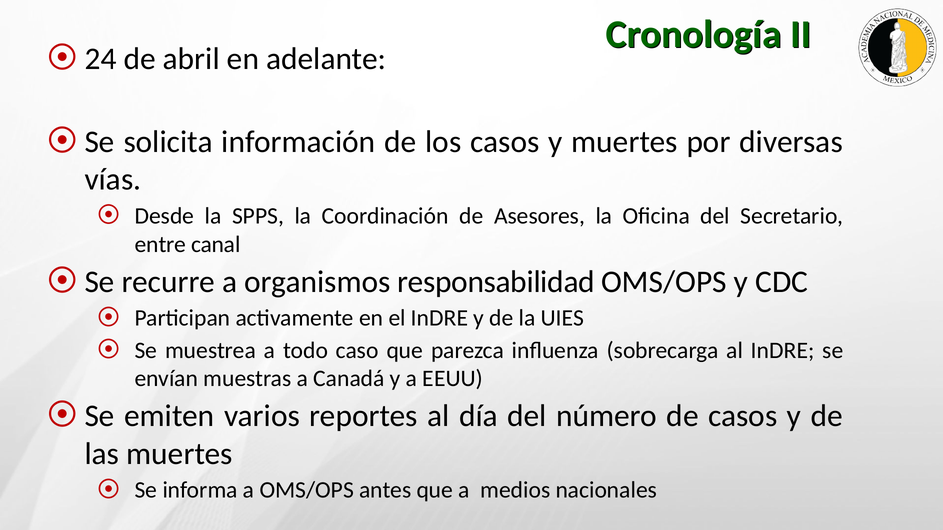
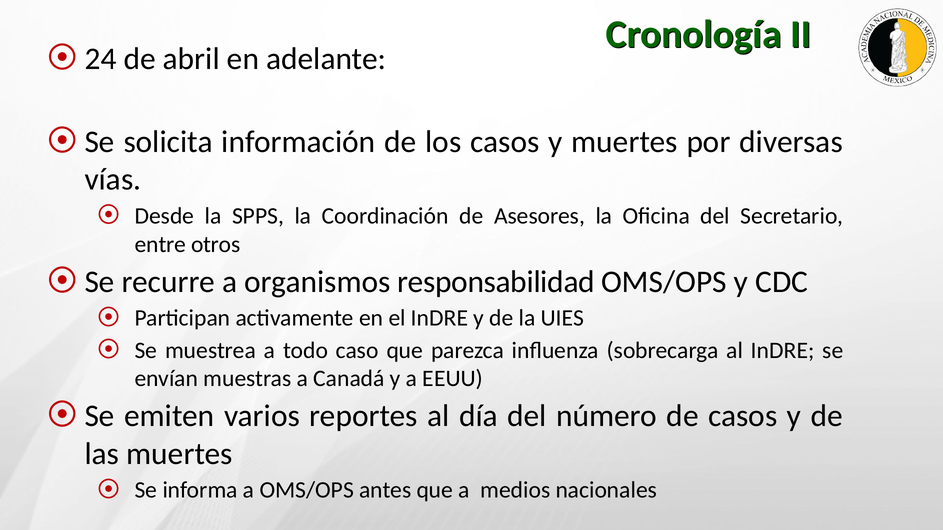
canal: canal -> otros
